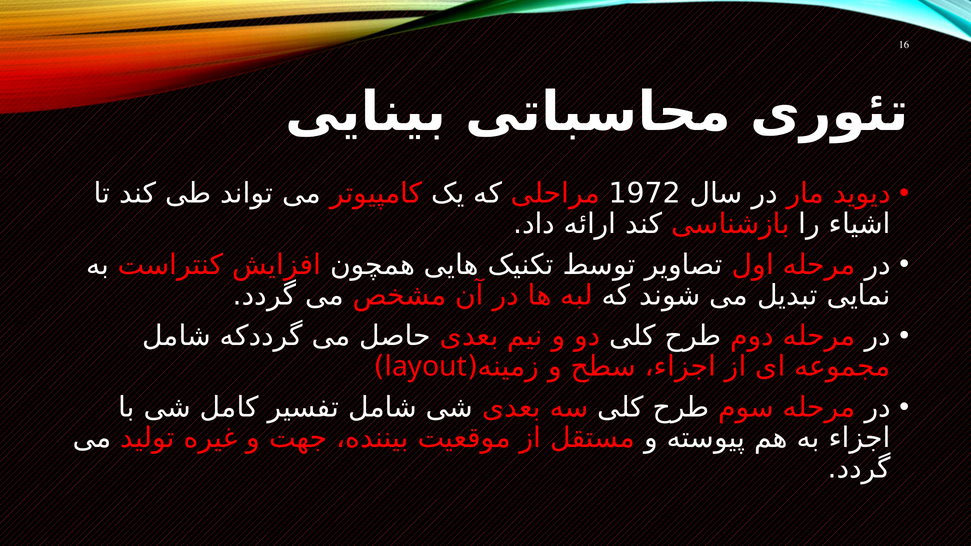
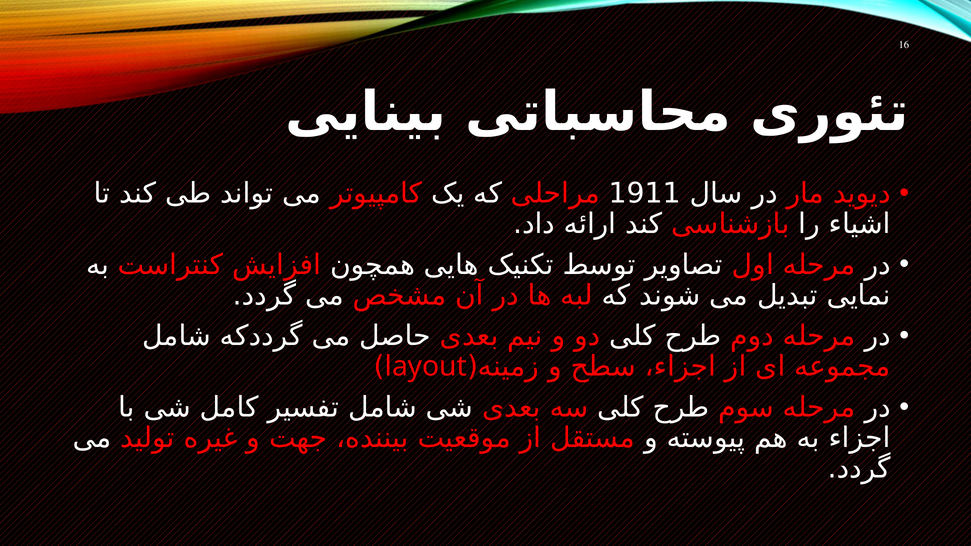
1972: 1972 -> 1911
